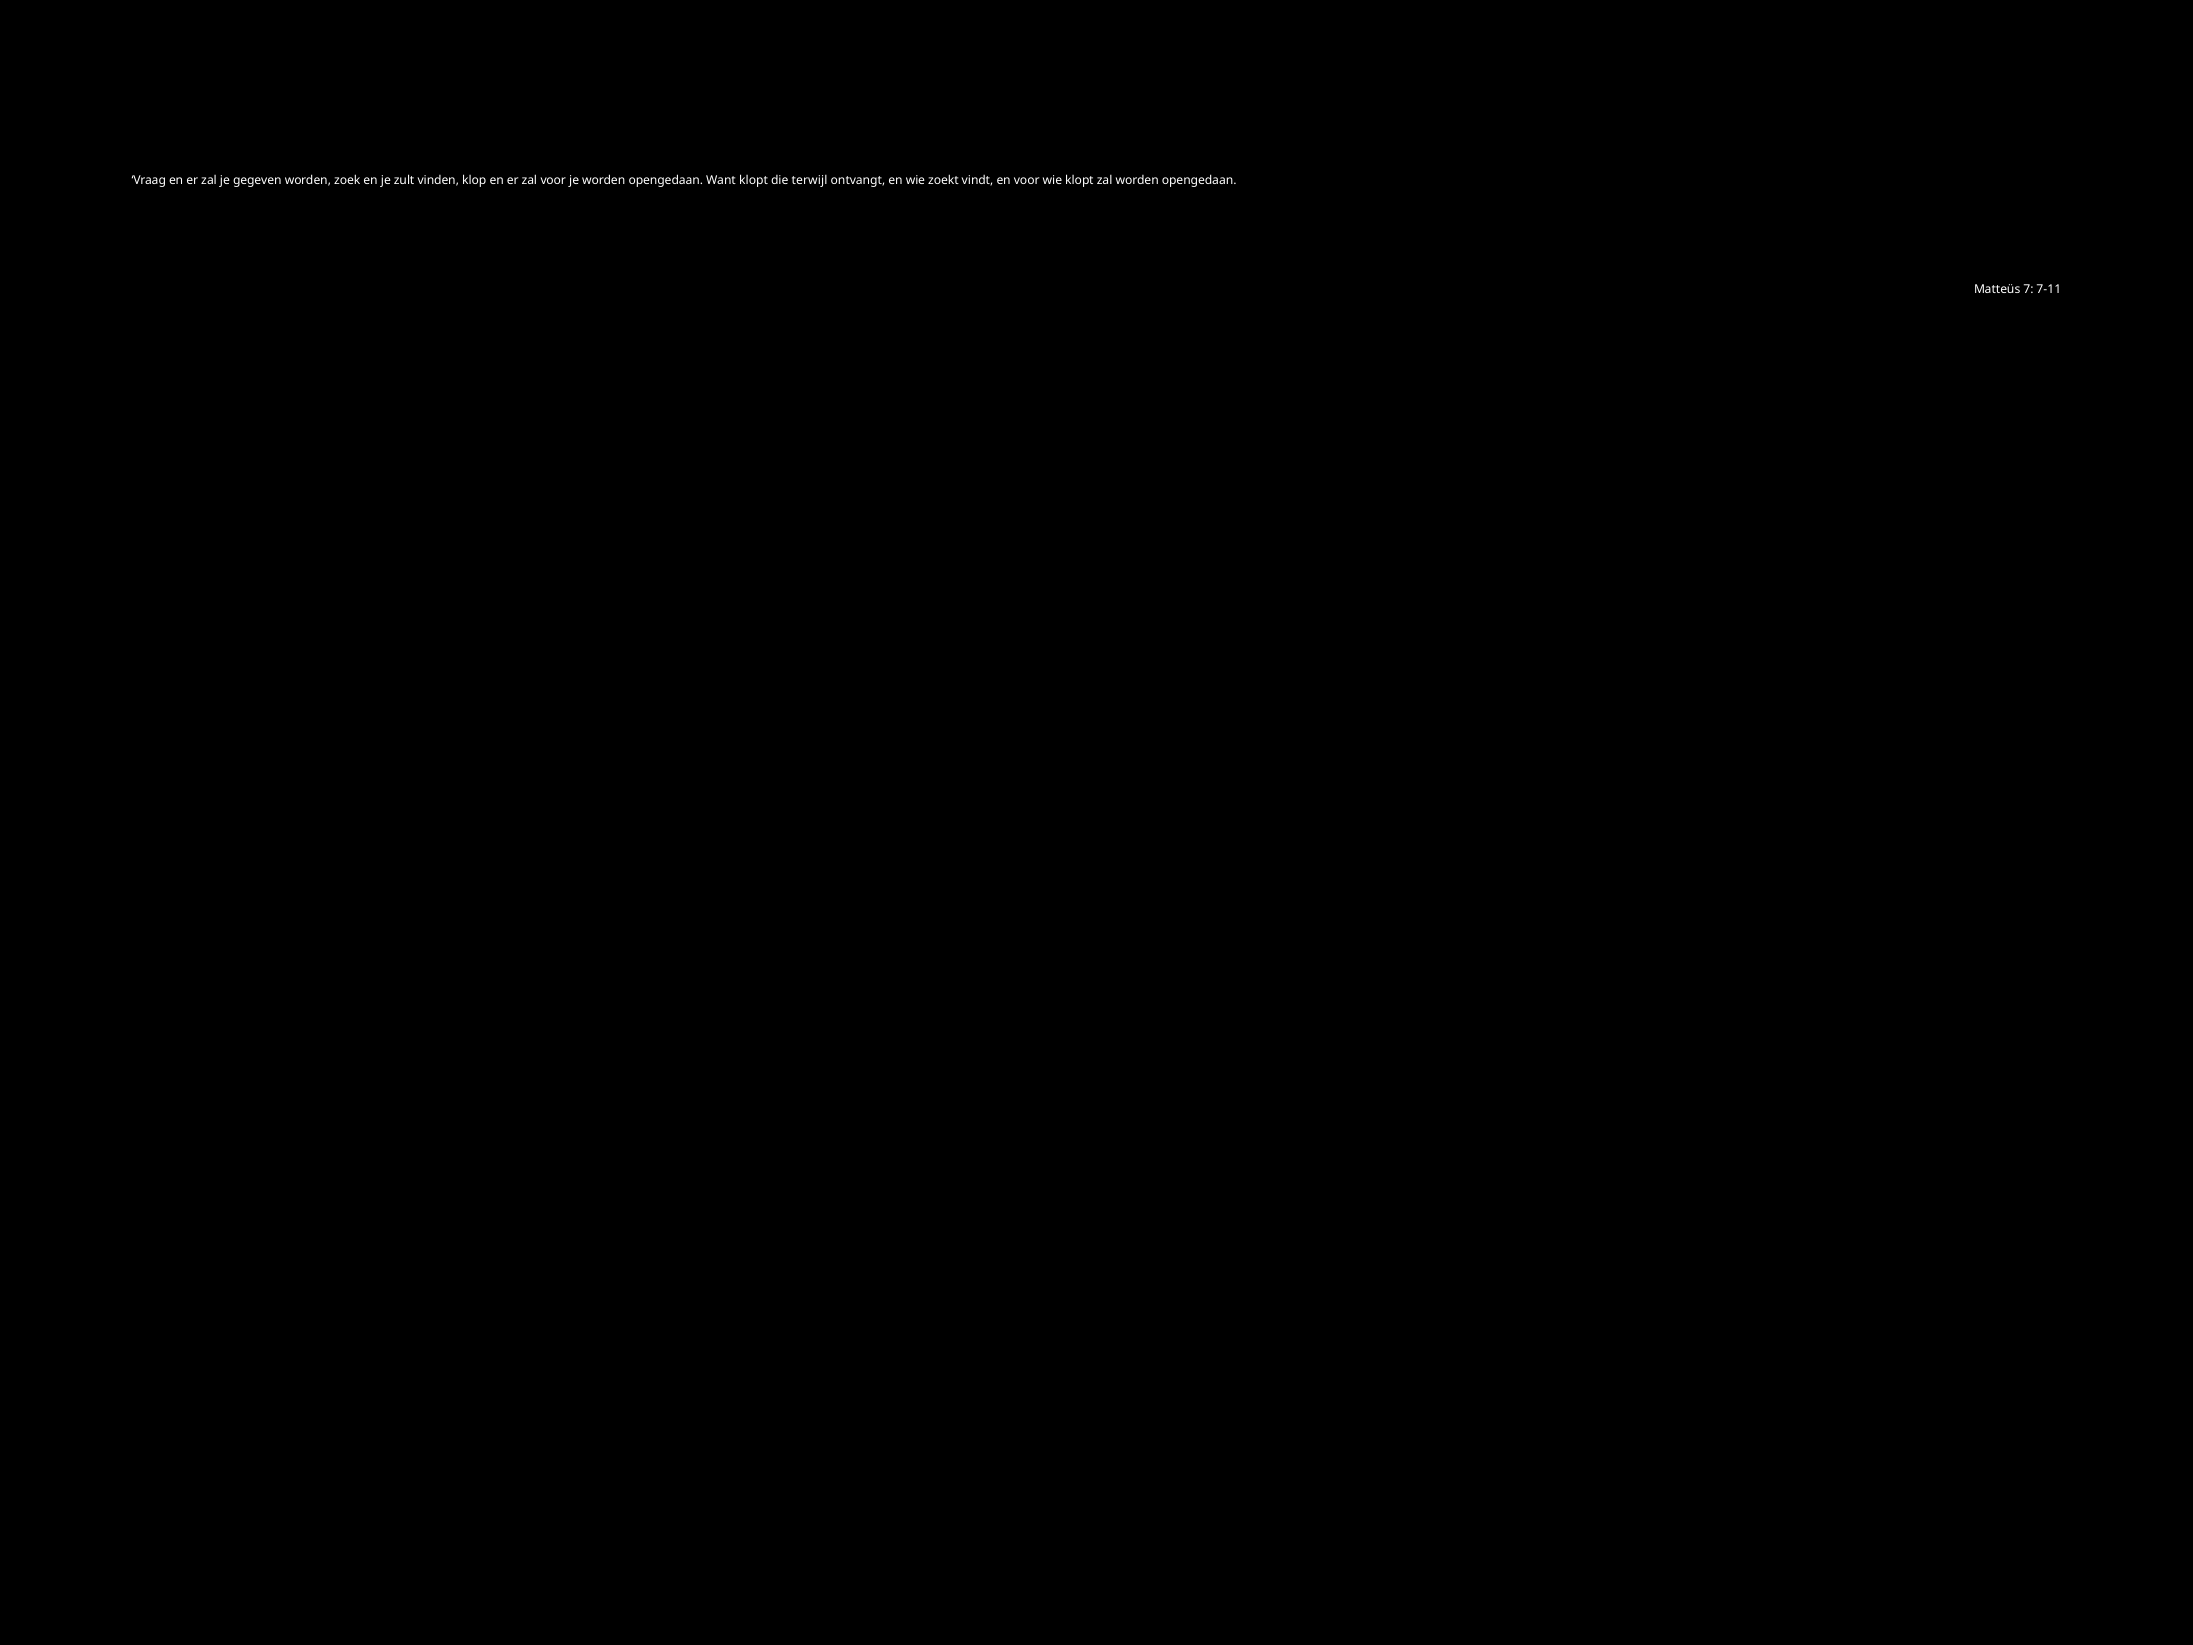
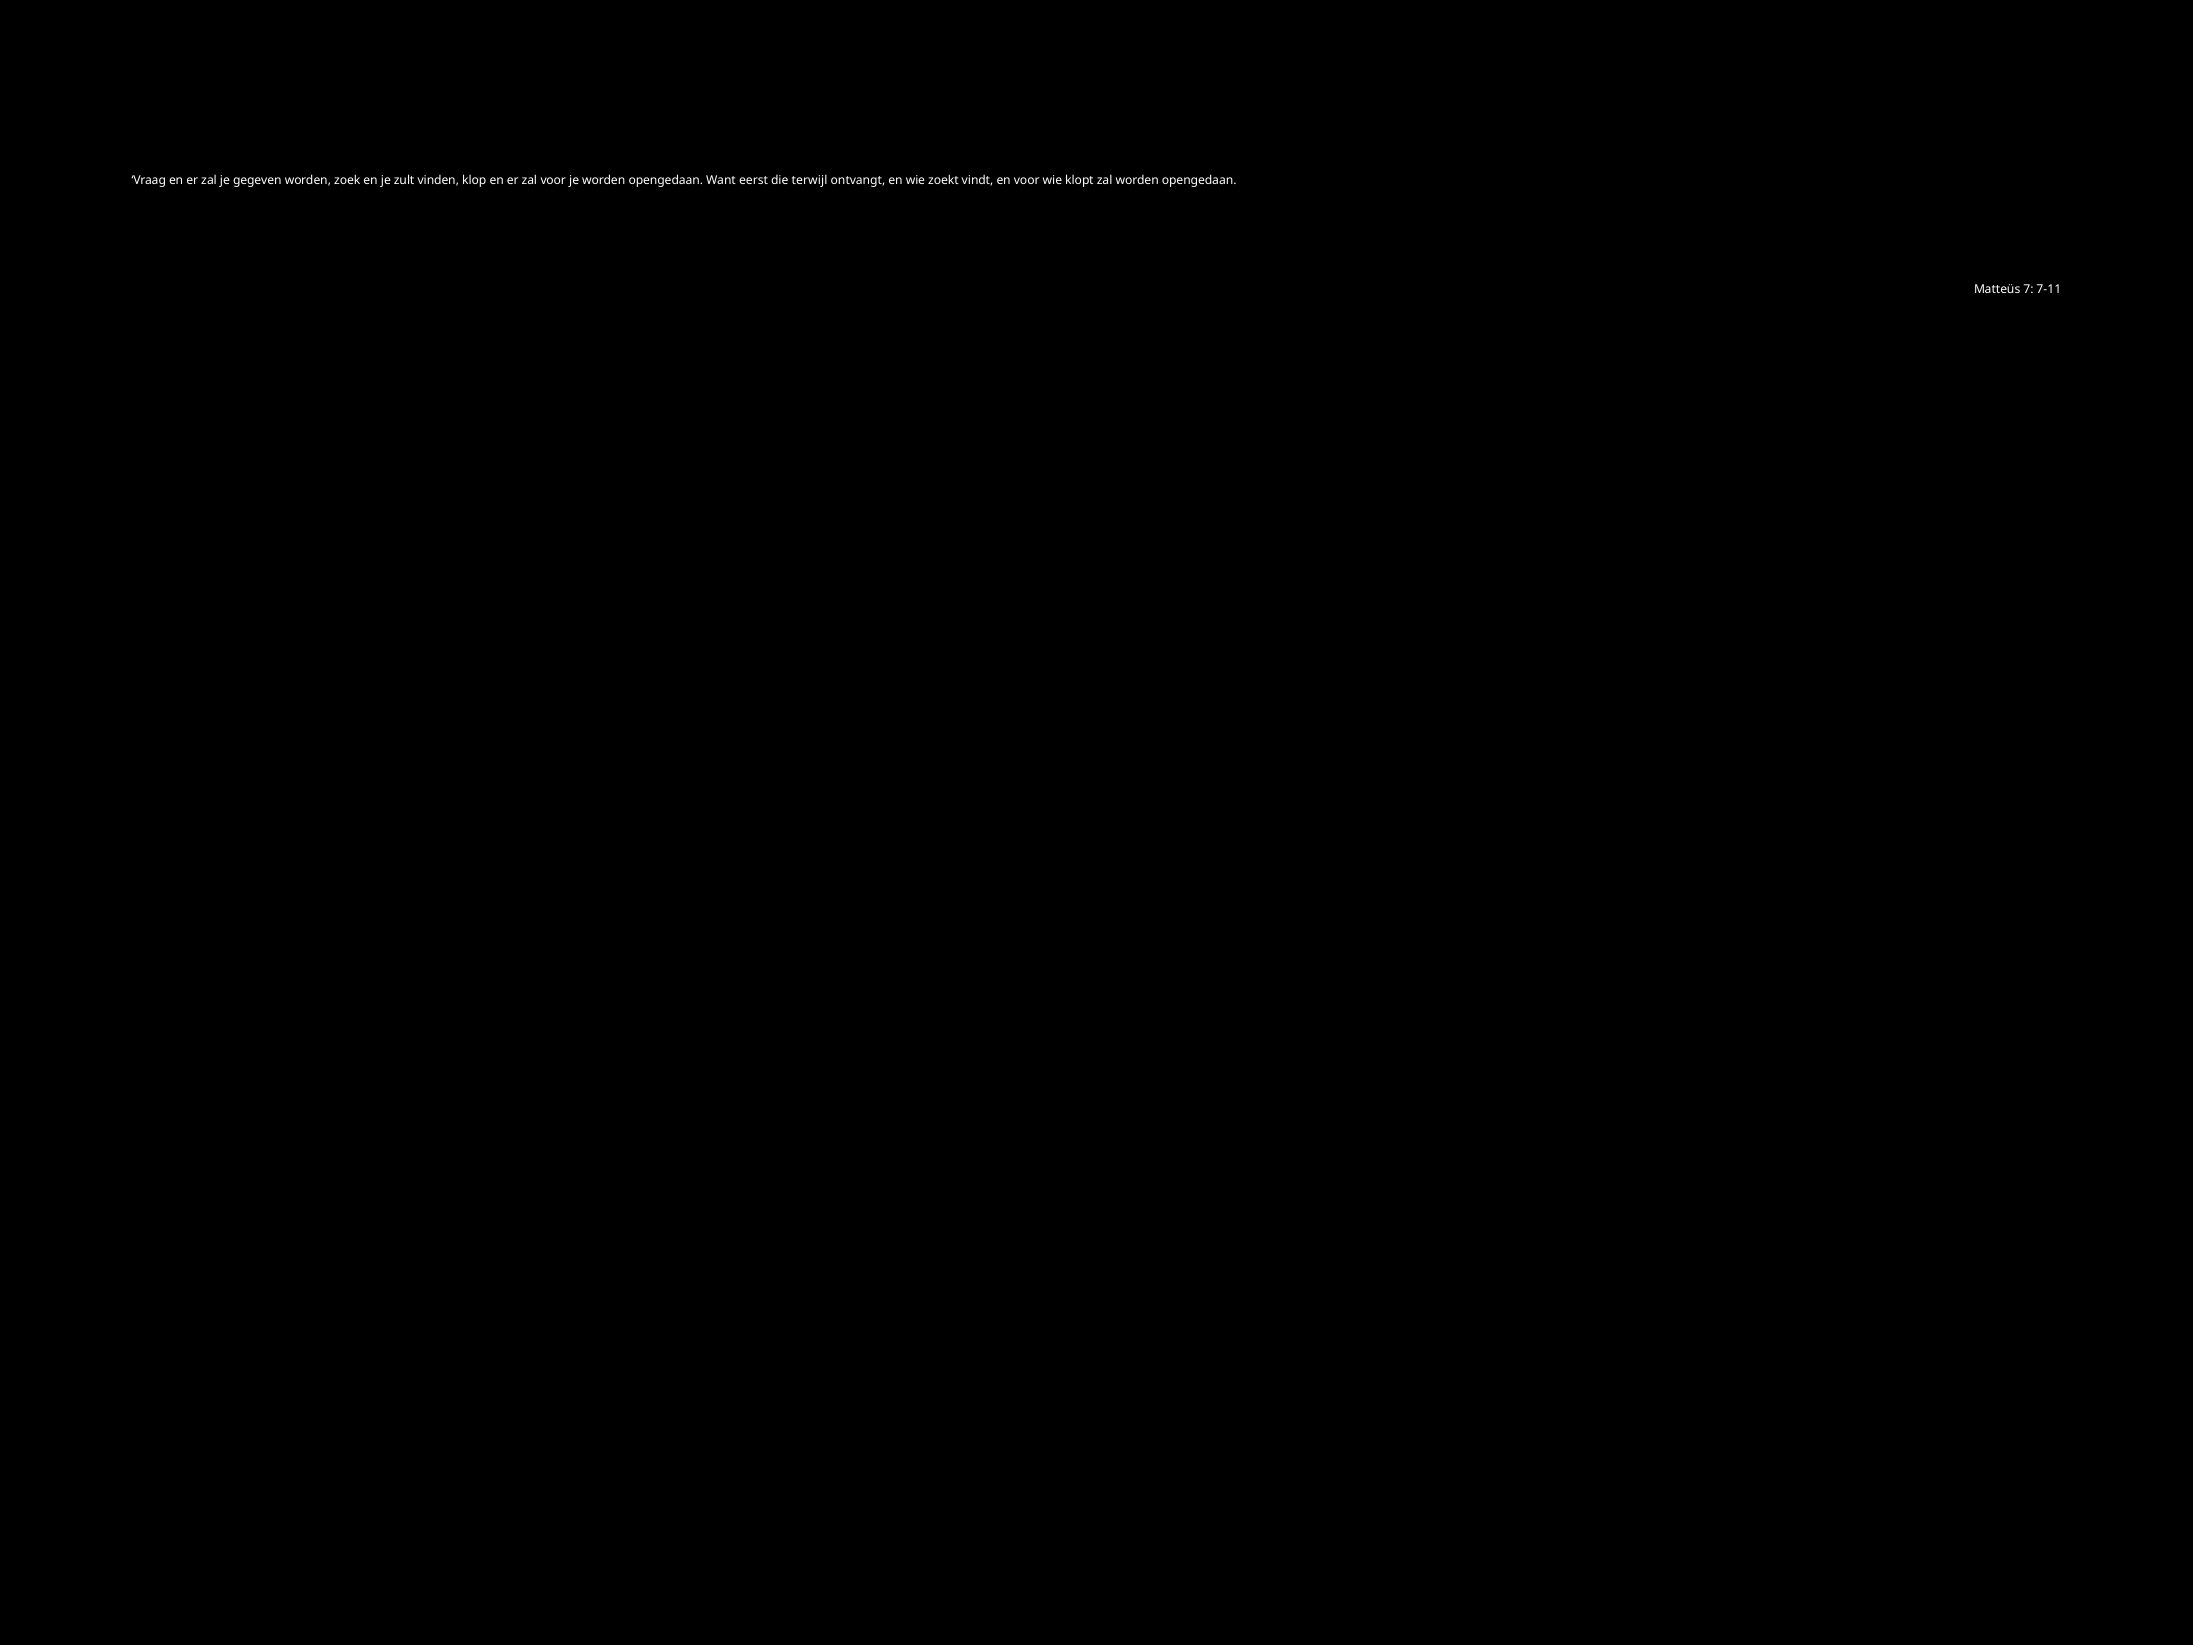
Want klopt: klopt -> eerst
